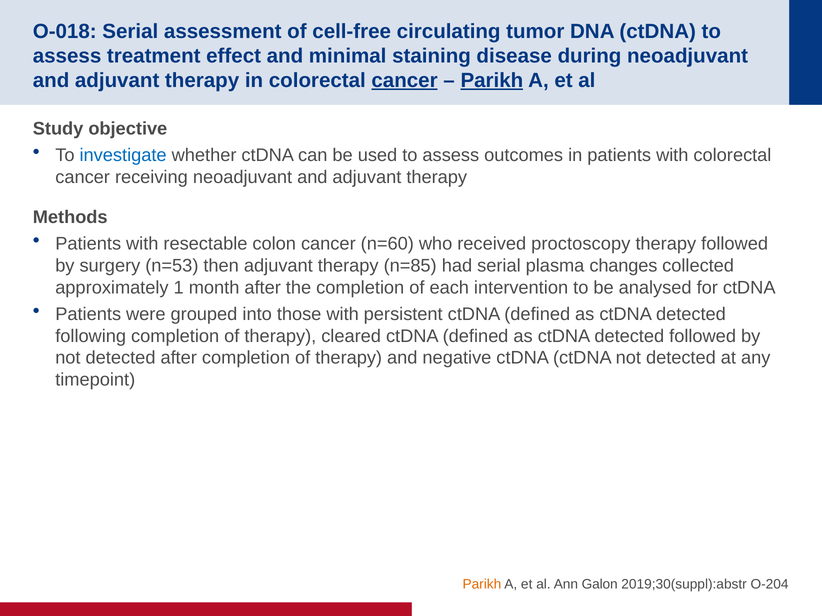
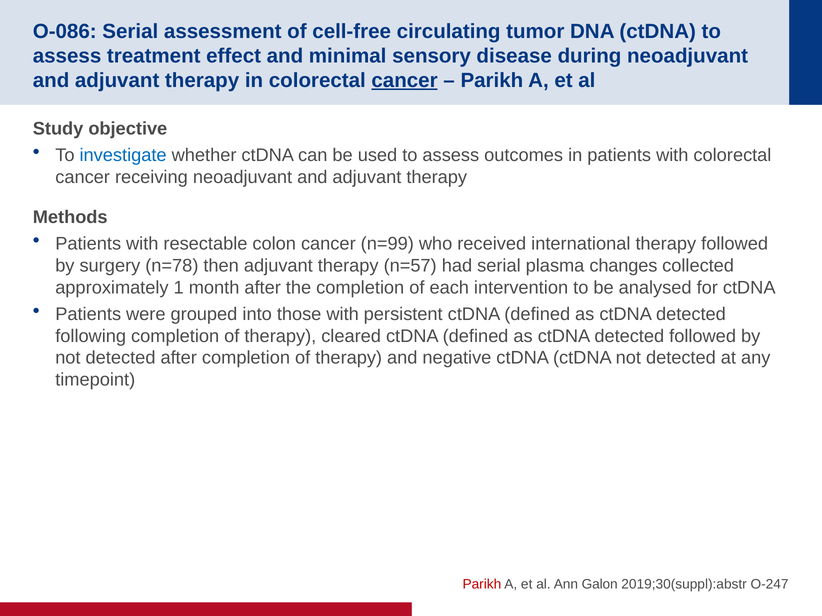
O-018: O-018 -> O-086
staining: staining -> sensory
Parikh at (492, 81) underline: present -> none
n=60: n=60 -> n=99
proctoscopy: proctoscopy -> international
n=53: n=53 -> n=78
n=85: n=85 -> n=57
Parikh at (482, 585) colour: orange -> red
O-204: O-204 -> O-247
